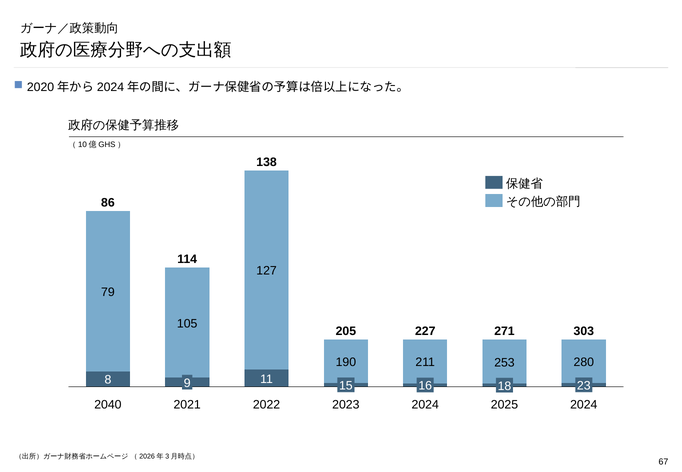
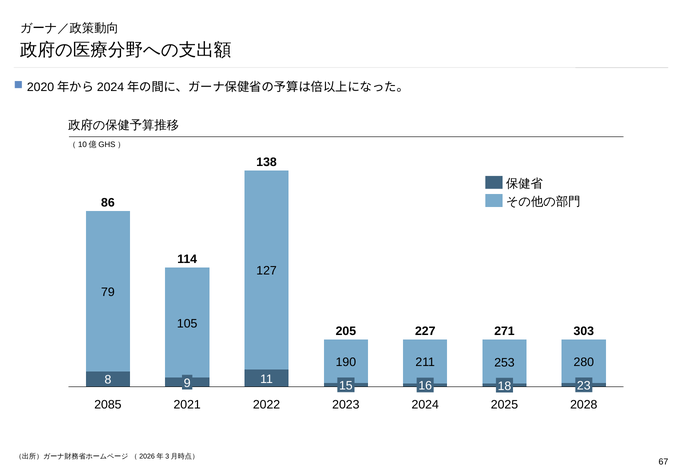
2040: 2040 -> 2085
2025 2024: 2024 -> 2028
